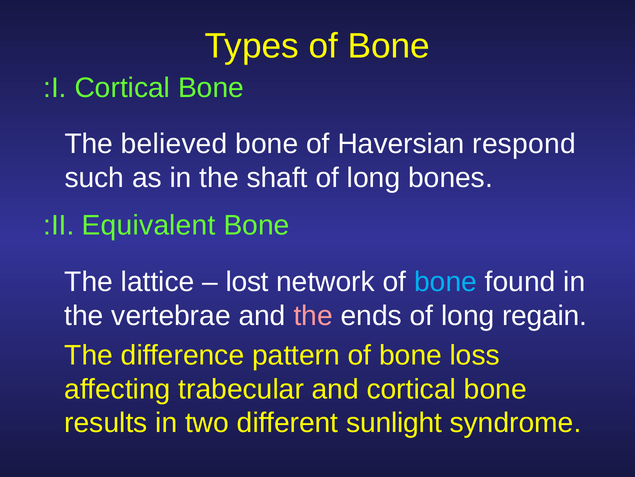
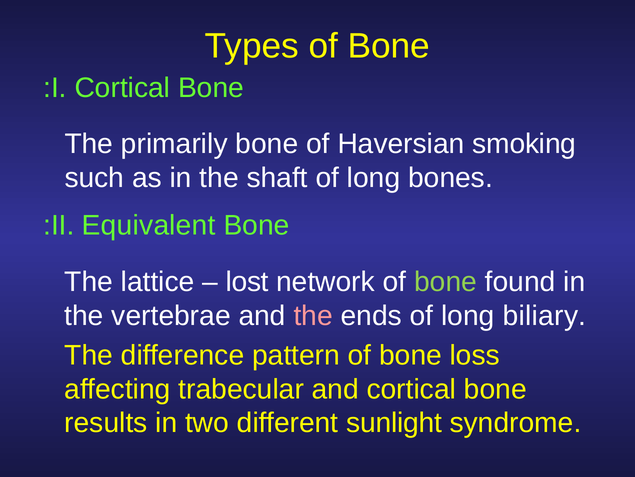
believed: believed -> primarily
respond: respond -> smoking
bone at (446, 281) colour: light blue -> light green
regain: regain -> biliary
